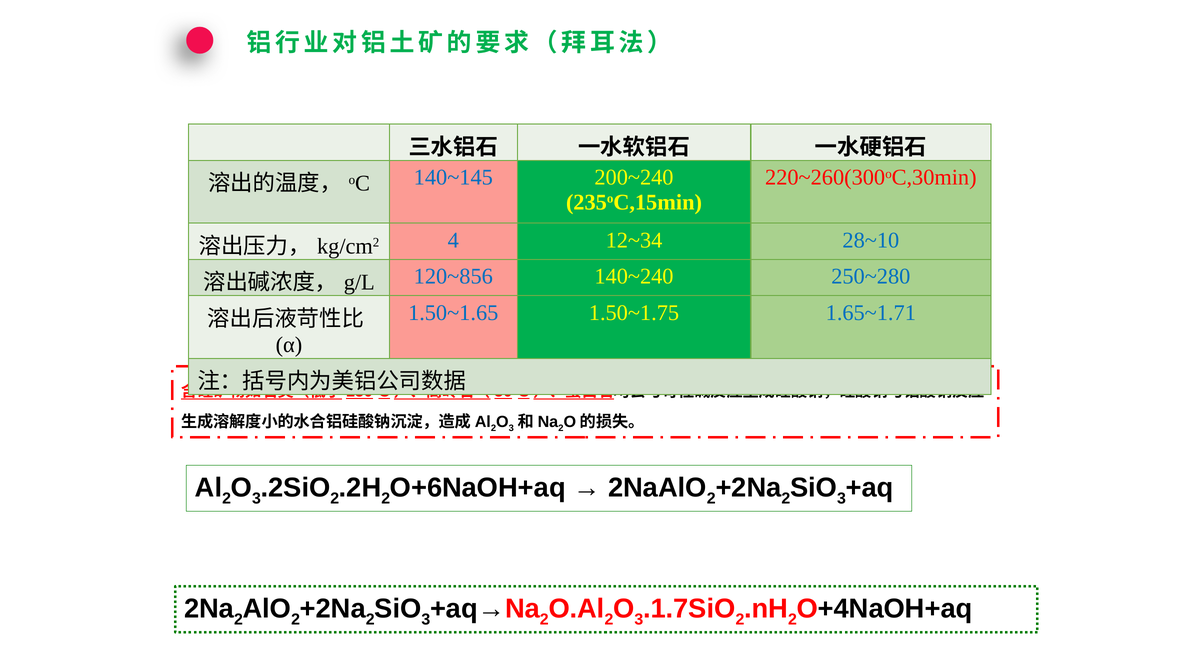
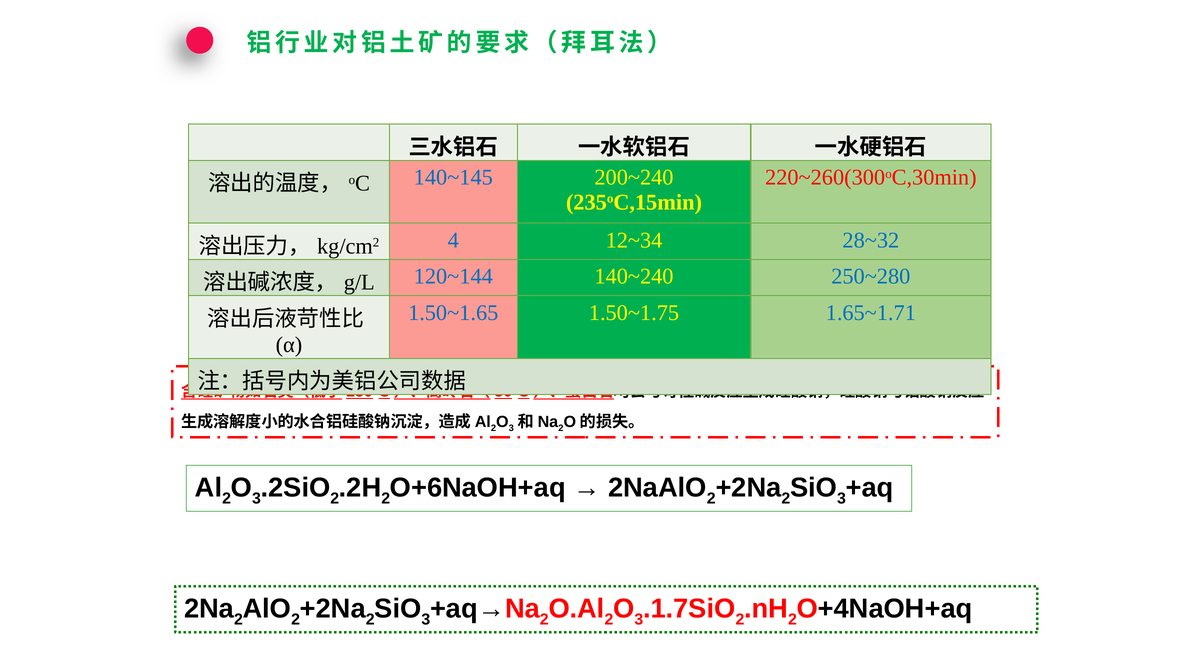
28~10: 28~10 -> 28~32
120~856: 120~856 -> 120~144
